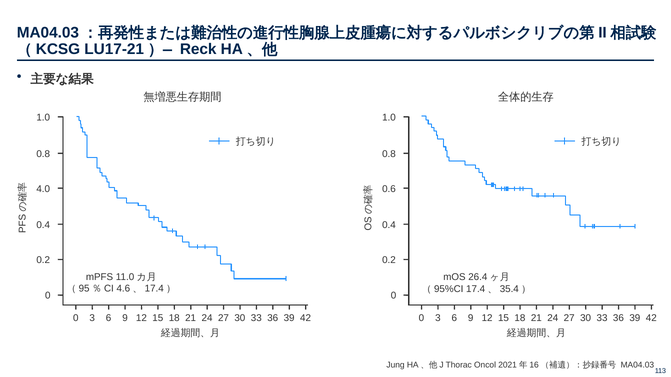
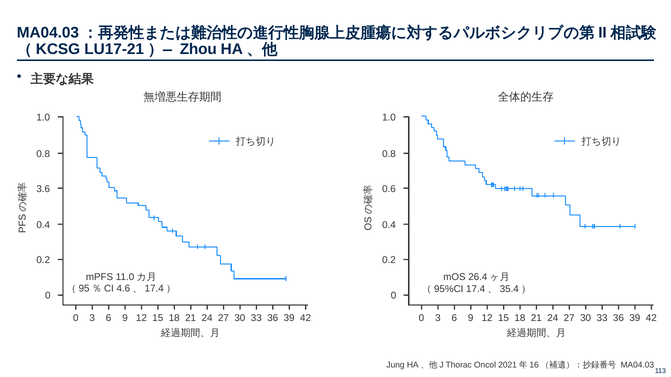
Reck: Reck -> Zhou
4.0: 4.0 -> 3.6
